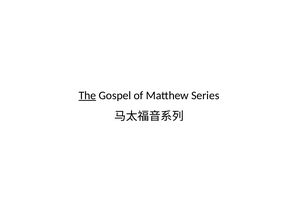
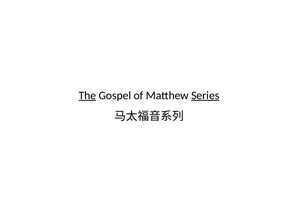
Series underline: none -> present
